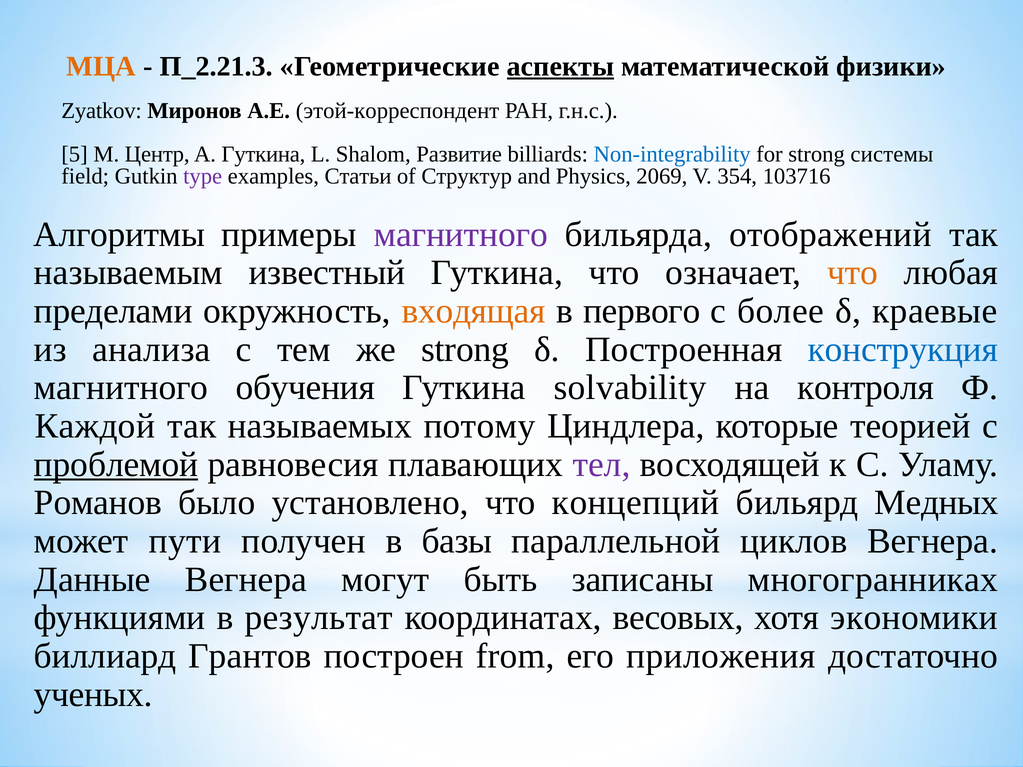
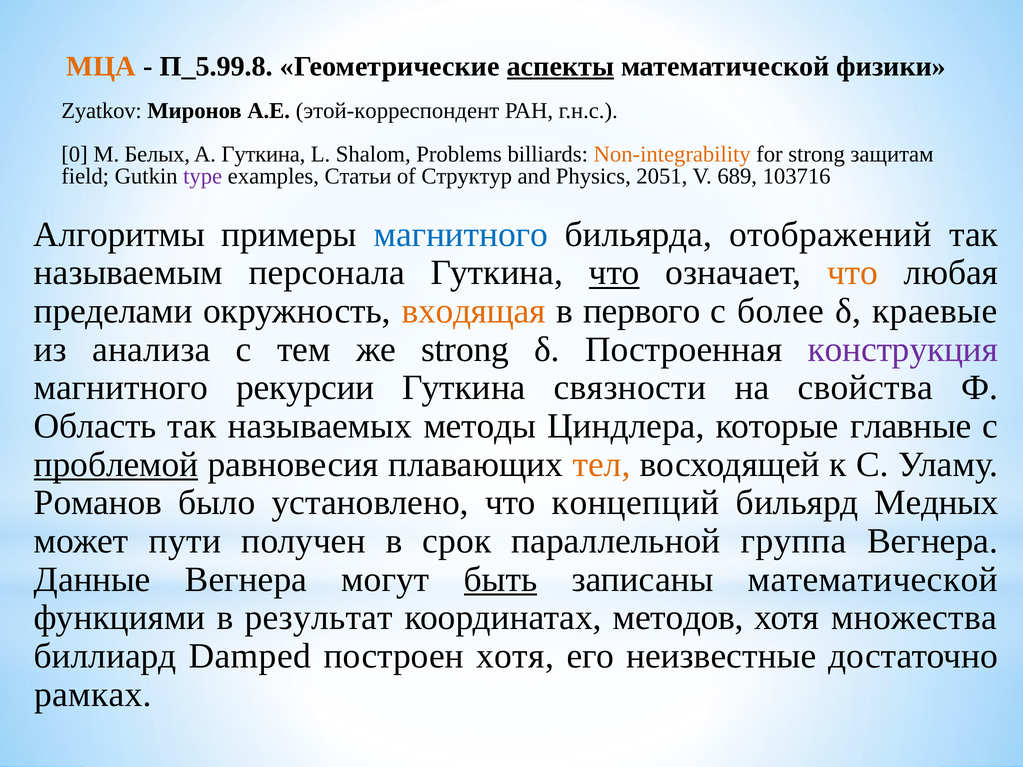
П_2.21.3: П_2.21.3 -> П_5.99.8
5: 5 -> 0
Центр: Центр -> Белых
Развитие: Развитие -> Problems
Non-integrability colour: blue -> orange
системы: системы -> защитам
2069: 2069 -> 2051
354: 354 -> 689
магнитного at (461, 234) colour: purple -> blue
известный: известный -> персонала
что at (614, 273) underline: none -> present
конструкция colour: blue -> purple
обучения: обучения -> рекурсии
solvability: solvability -> связности
контроля: контроля -> свойства
Каждой: Каждой -> Область
потому: потому -> методы
теорией: теорией -> главные
тел colour: purple -> orange
базы: базы -> срок
циклов: циклов -> группа
быть underline: none -> present
записаны многогранниках: многогранниках -> математической
весовых: весовых -> методов
экономики: экономики -> множества
Грантов: Грантов -> Damped
построен from: from -> хотя
приложения: приложения -> неизвестные
ученых: ученых -> рамках
